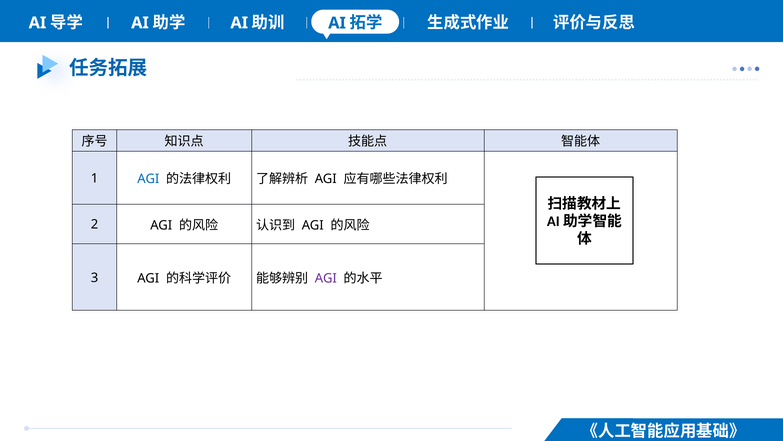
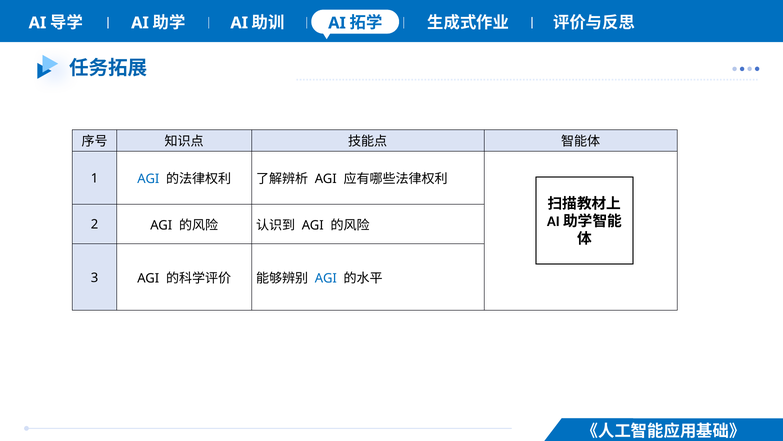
AGI at (326, 278) colour: purple -> blue
